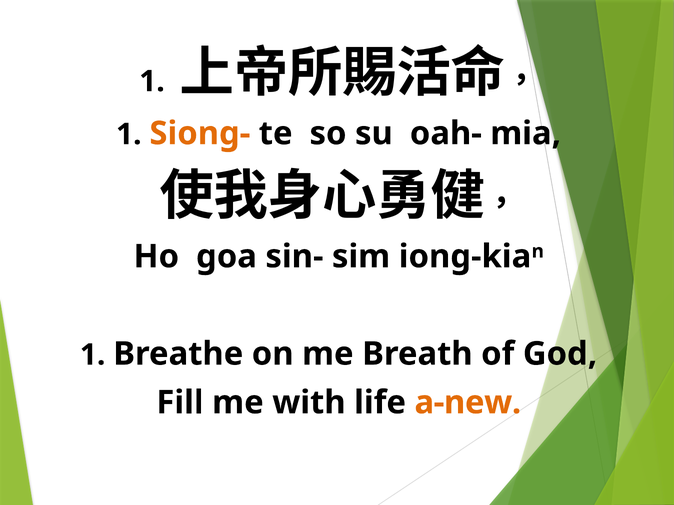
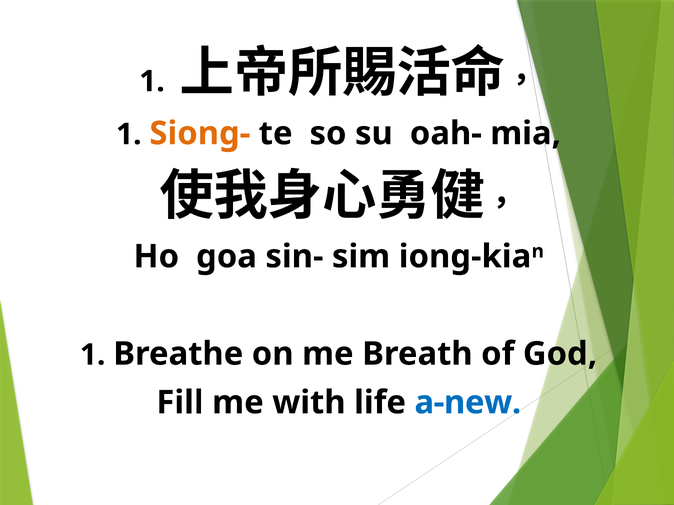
a-new colour: orange -> blue
